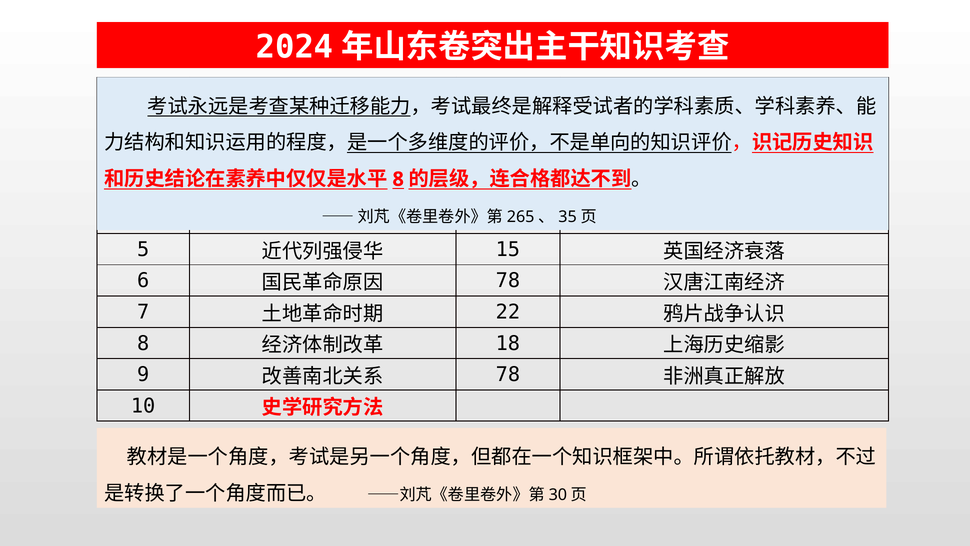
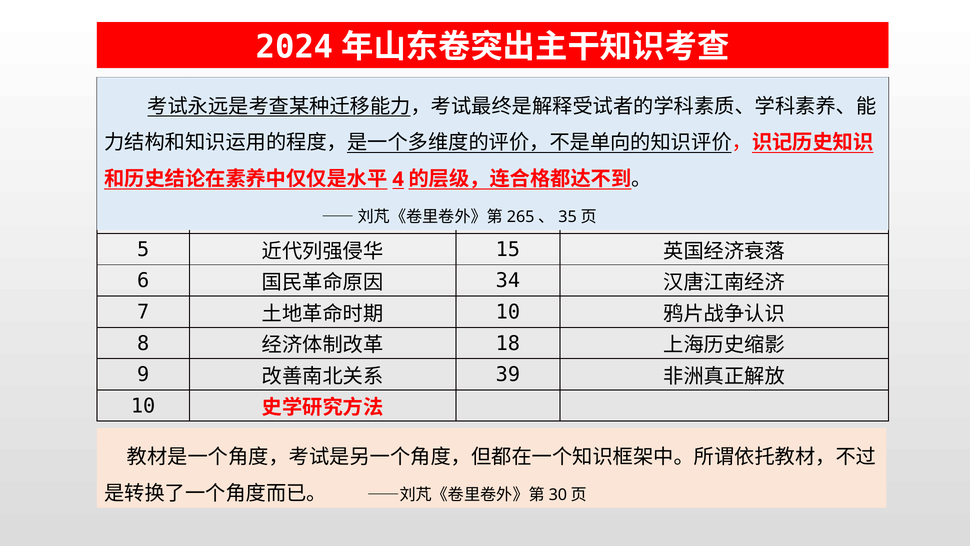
8 at (398, 179): 8 -> 4
78 at (508, 281): 78 -> 34
22 at (508, 312): 22 -> 10
78 at (508, 374): 78 -> 39
